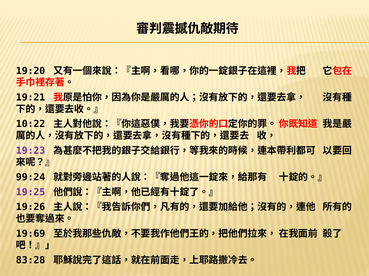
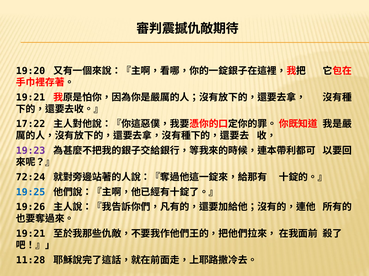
10:22: 10:22 -> 17:22
99:24: 99:24 -> 72:24
19:25 colour: purple -> blue
19:69 at (31, 234): 19:69 -> 19:21
83:28: 83:28 -> 11:28
